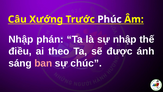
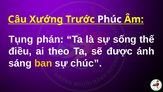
Nhập at (21, 39): Nhập -> Tụng
sự nhập: nhập -> sống
ban colour: pink -> yellow
